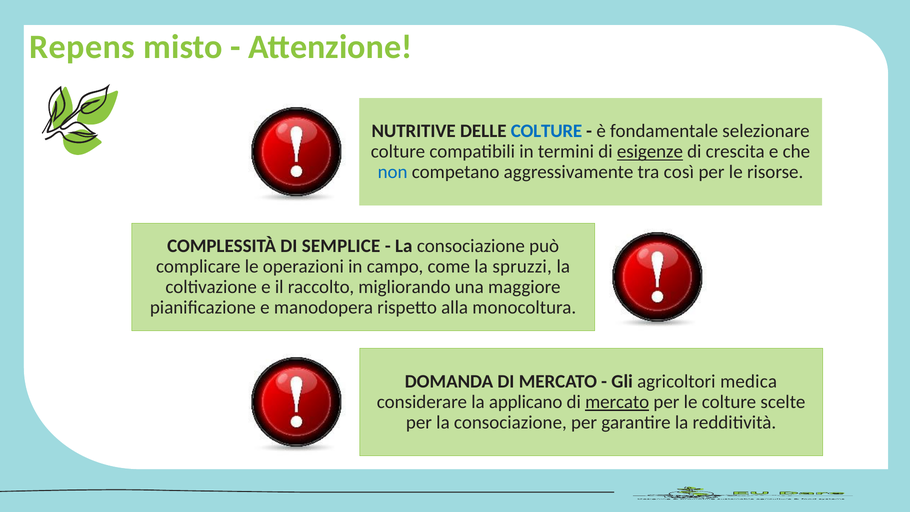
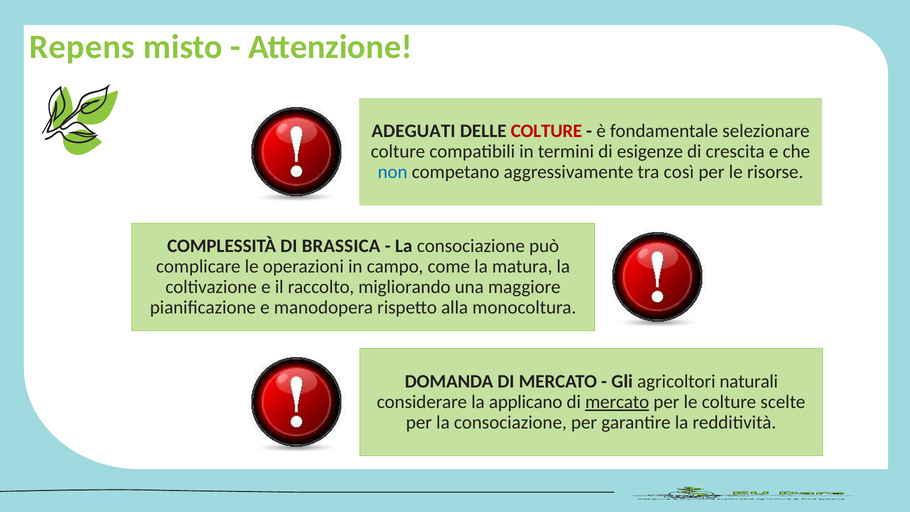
NUTRITIVE: NUTRITIVE -> ADEGUATI
COLTURE at (546, 131) colour: blue -> red
esigenze underline: present -> none
SEMPLICE: SEMPLICE -> BRASSICA
spruzzi: spruzzi -> matura
medica: medica -> naturali
